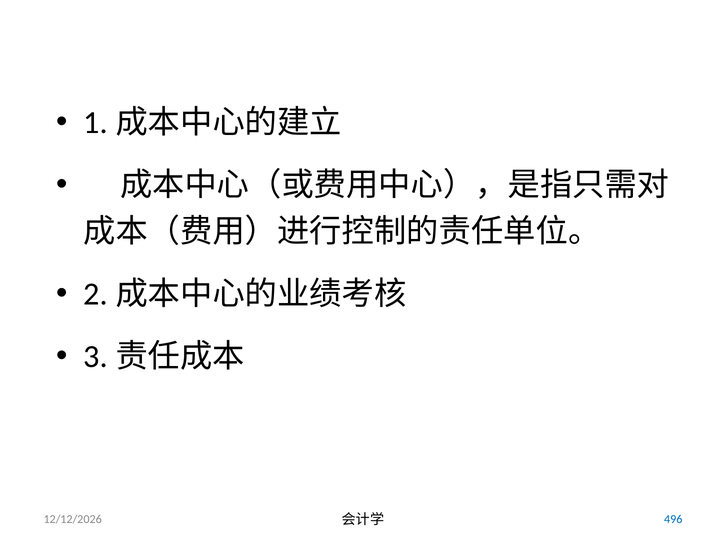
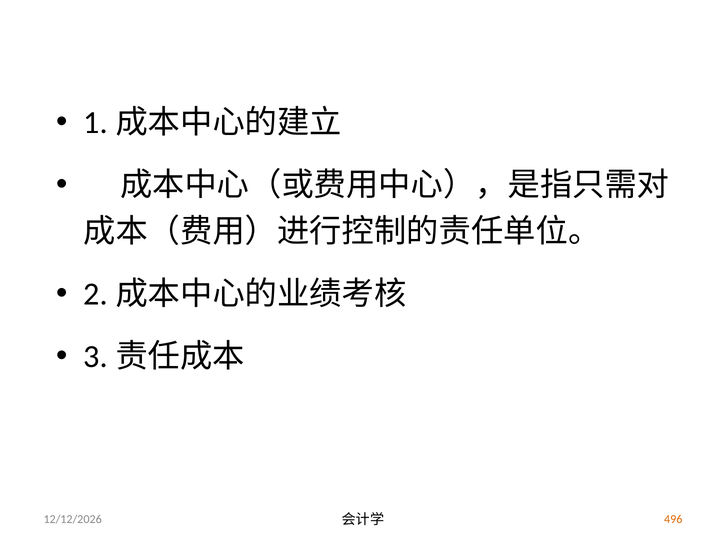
496 colour: blue -> orange
